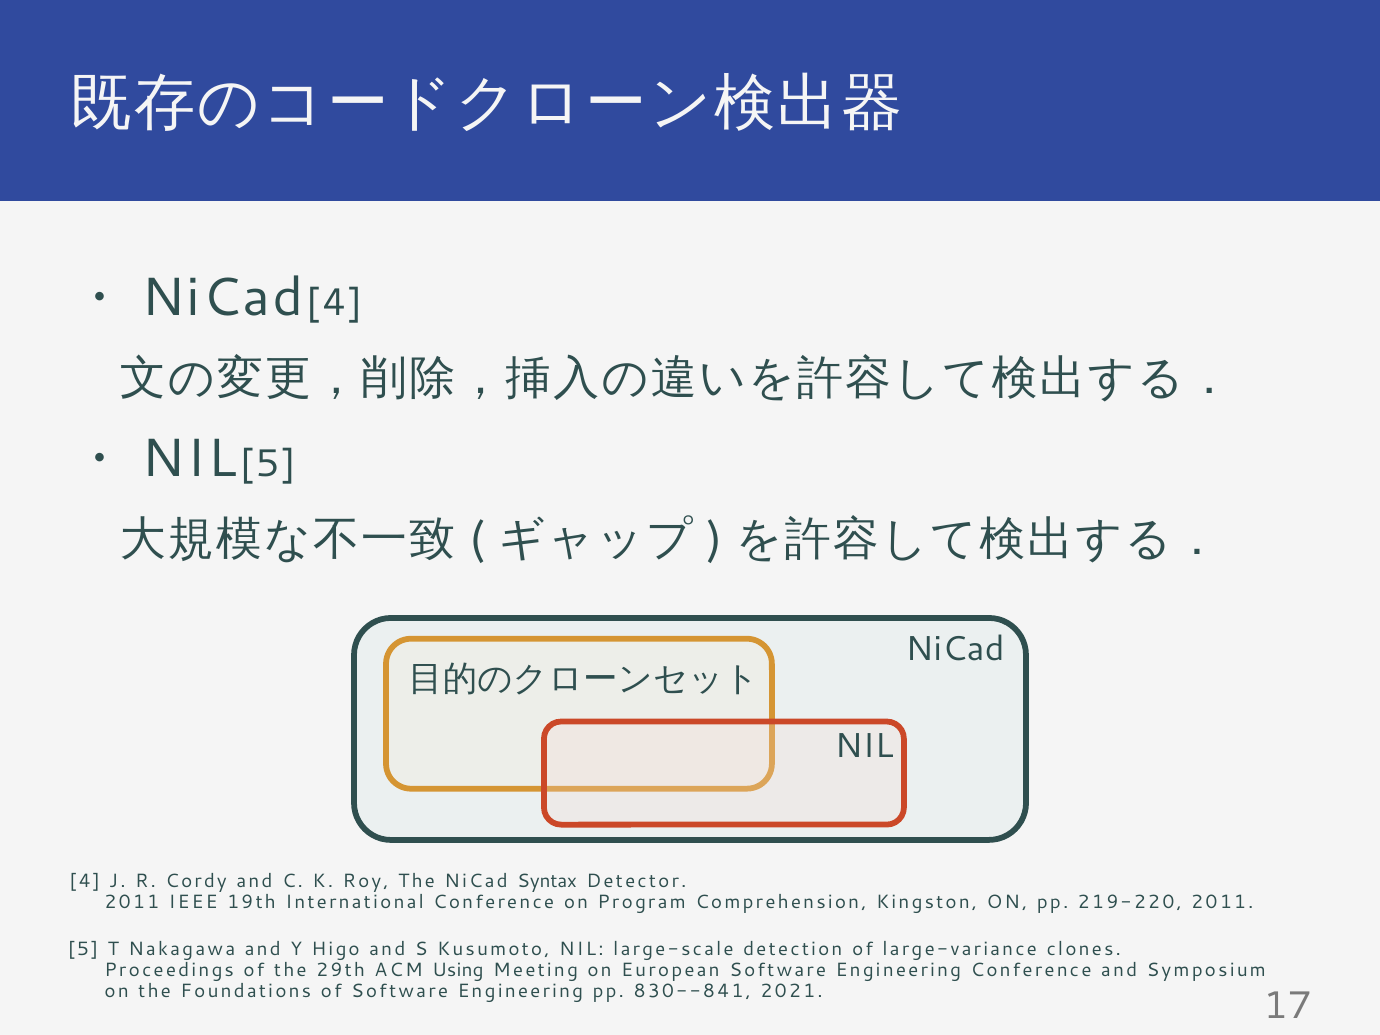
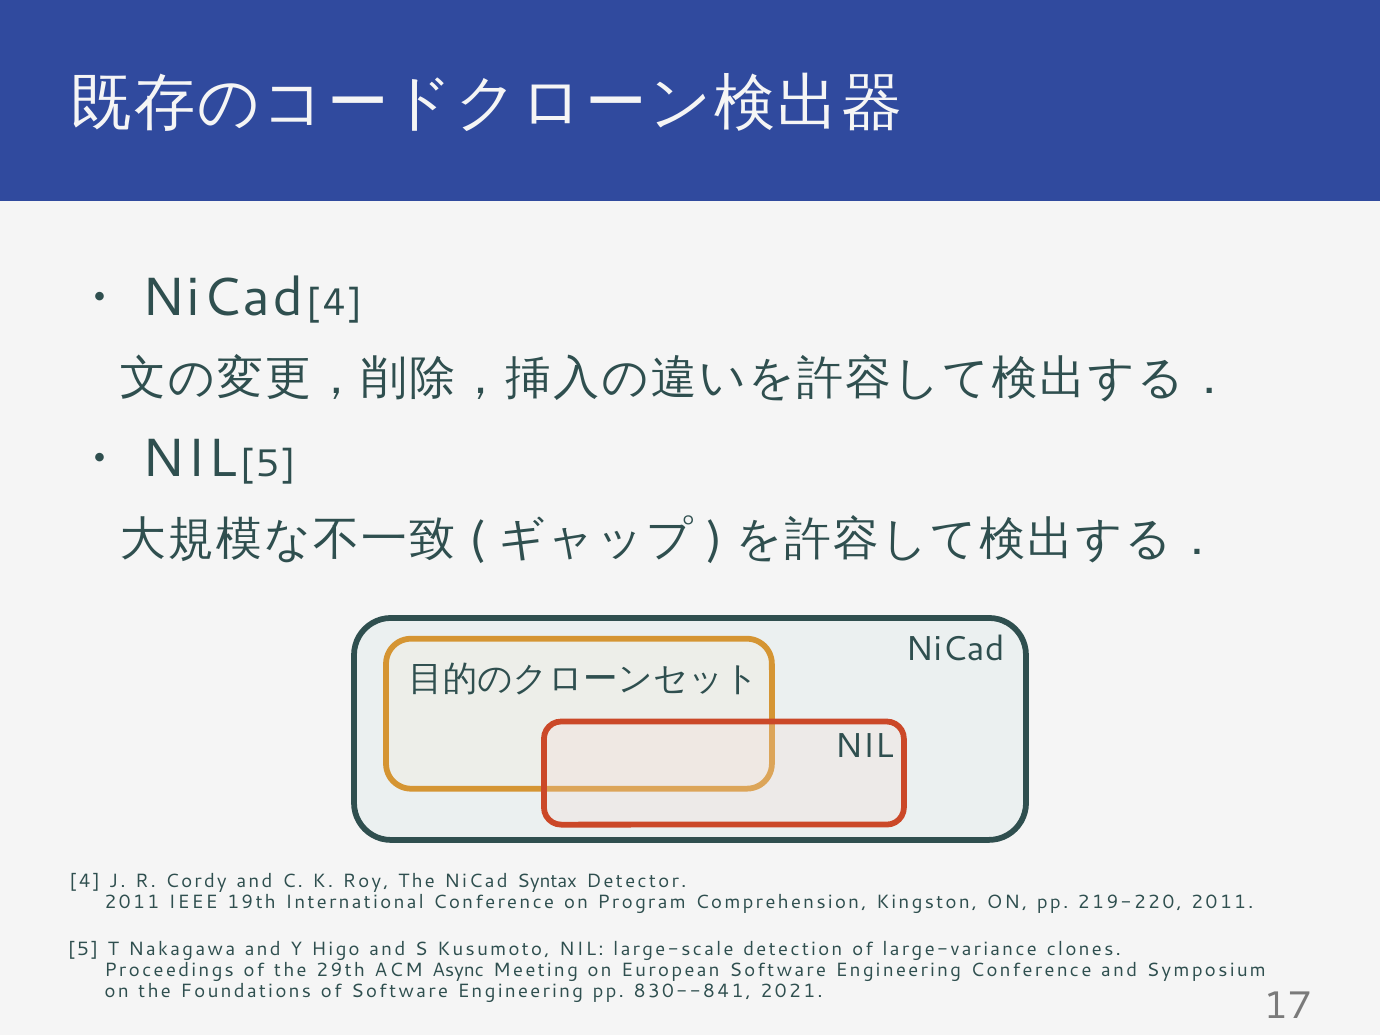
Using: Using -> Async
